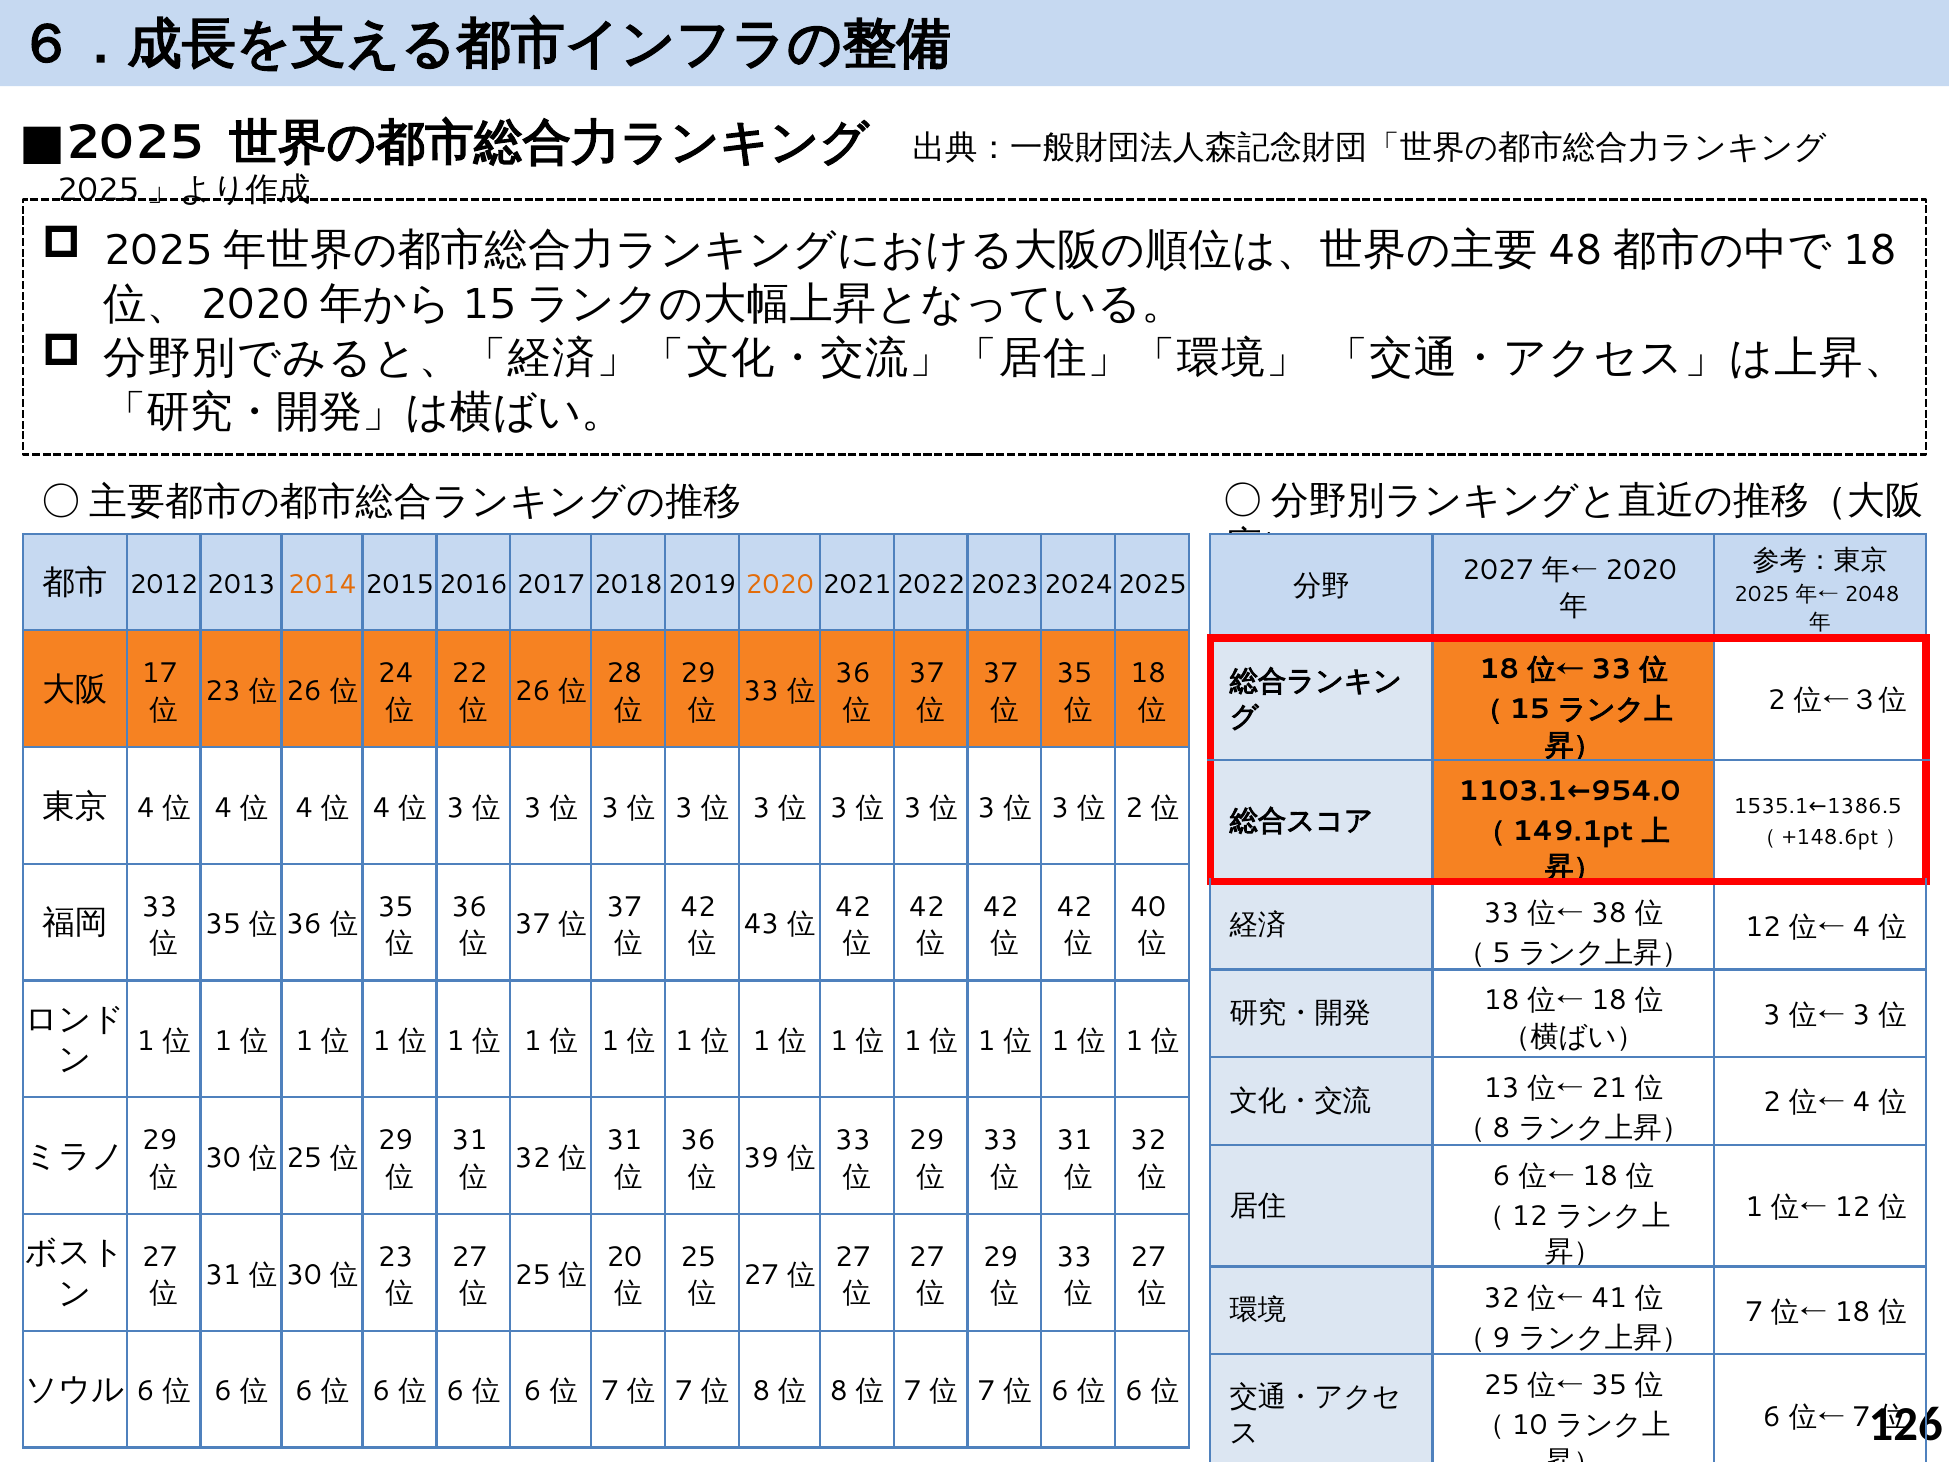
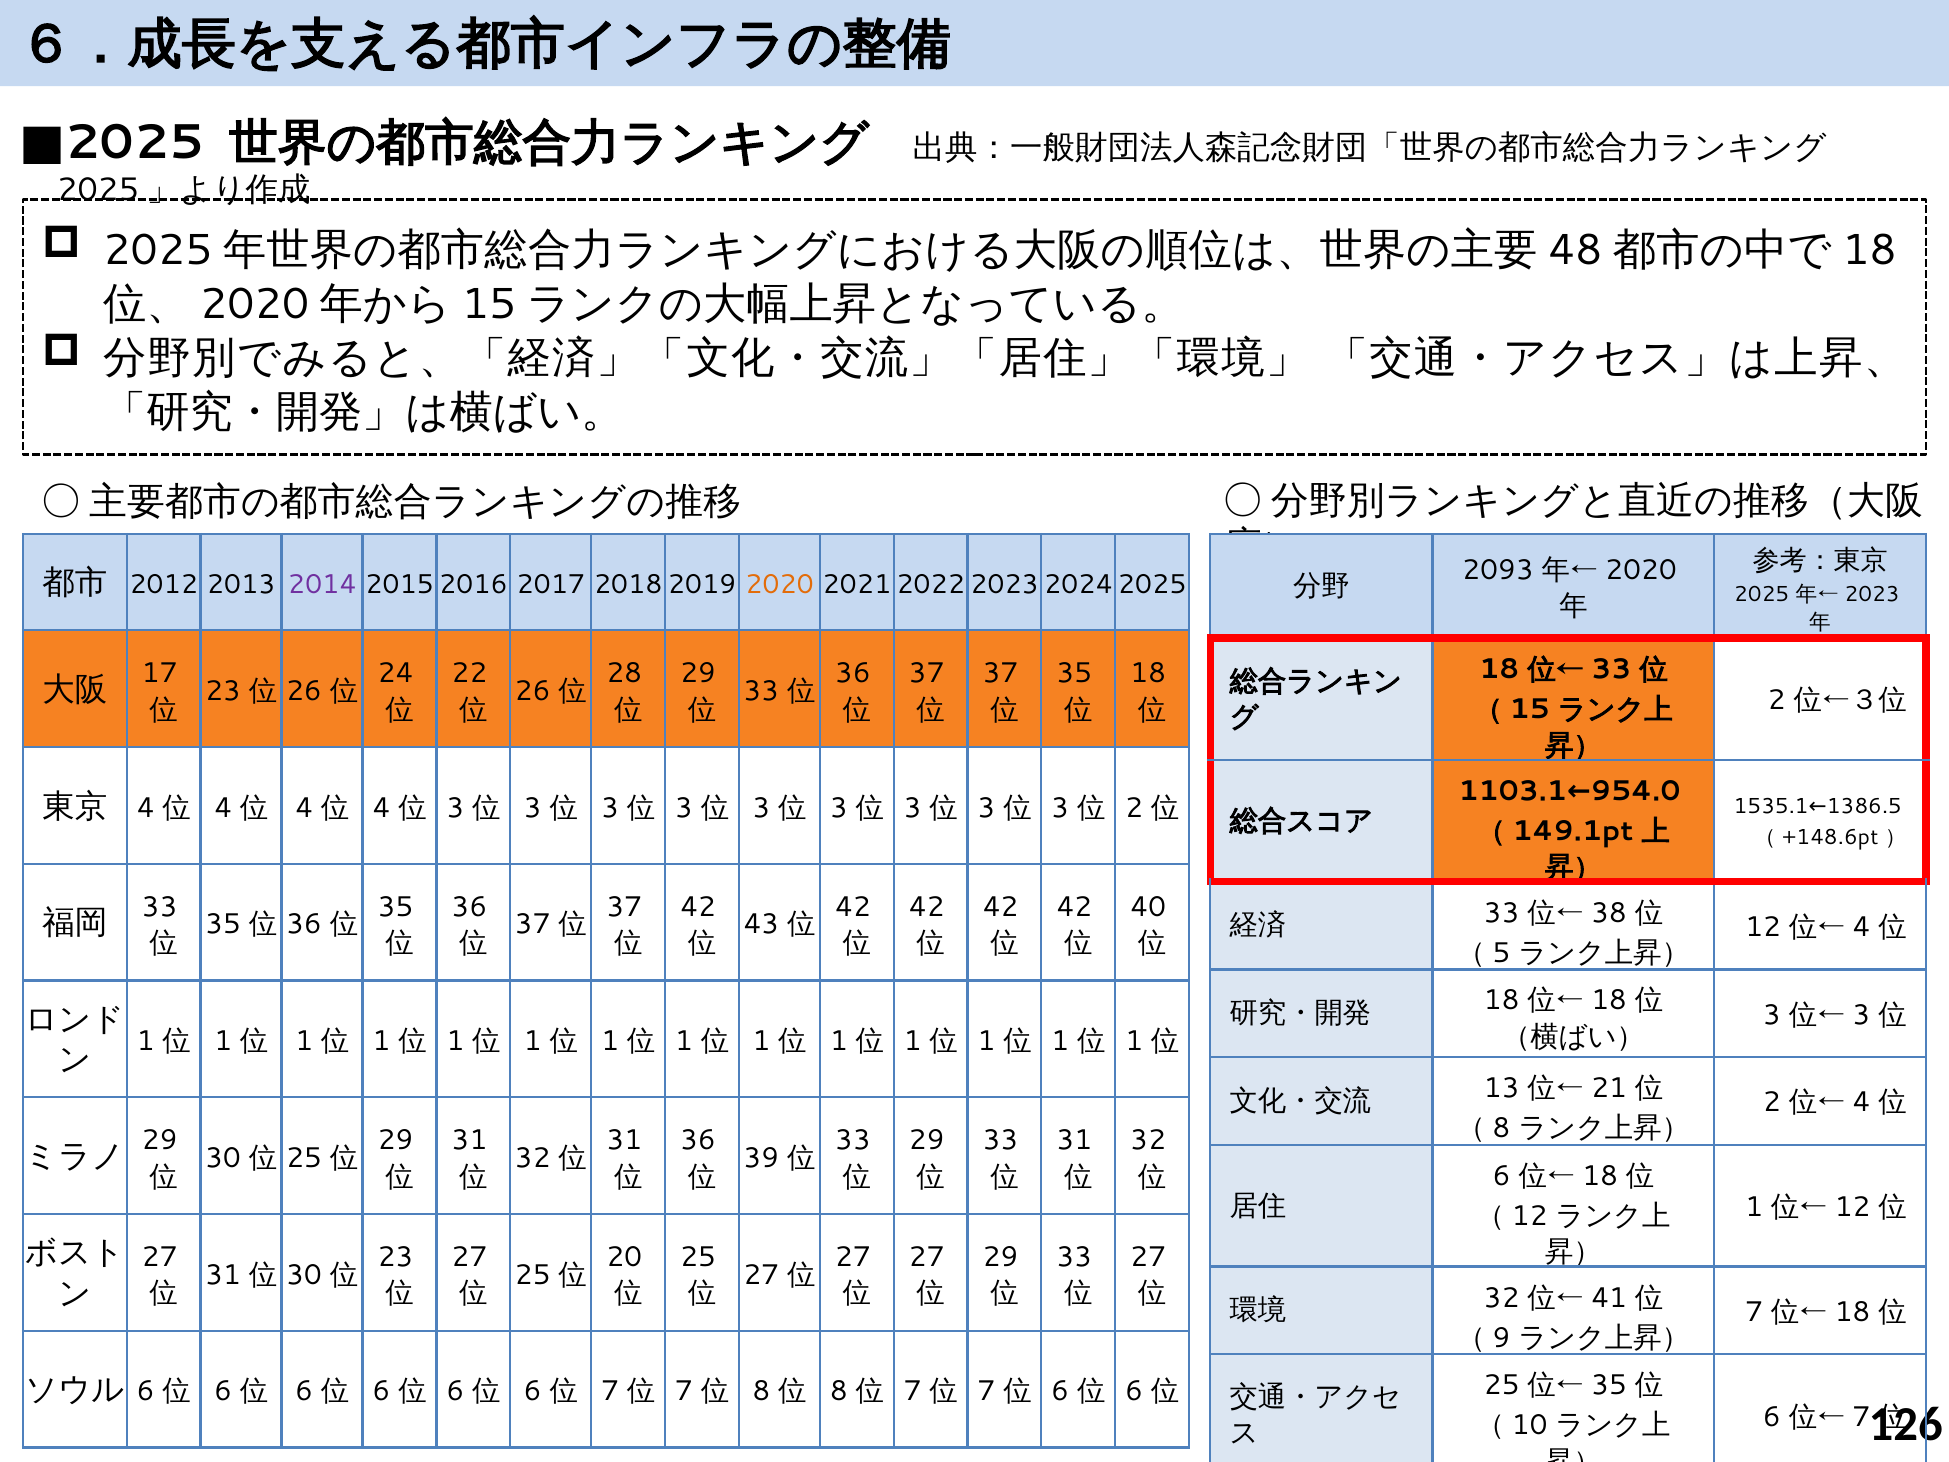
2027: 2027 -> 2093
2014 colour: orange -> purple
2048: 2048 -> 2023
